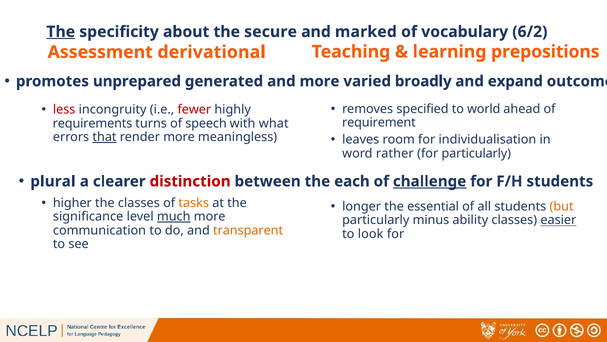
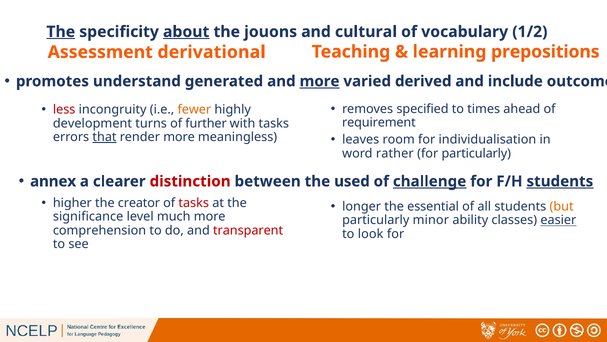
about underline: none -> present
secure: secure -> jouons
marked: marked -> cultural
6/2: 6/2 -> 1/2
unprepared: unprepared -> understand
more at (320, 81) underline: none -> present
broadly: broadly -> derived
expand: expand -> include
world: world -> times
fewer colour: red -> orange
requirements: requirements -> development
speech: speech -> further
with what: what -> tasks
plural: plural -> annex
each: each -> used
students at (560, 181) underline: none -> present
the classes: classes -> creator
tasks at (194, 203) colour: orange -> red
much underline: present -> none
minus: minus -> minor
communication: communication -> comprehension
transparent colour: orange -> red
